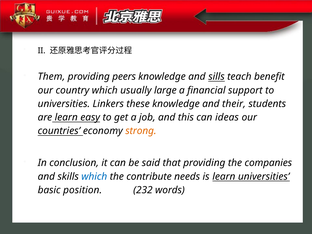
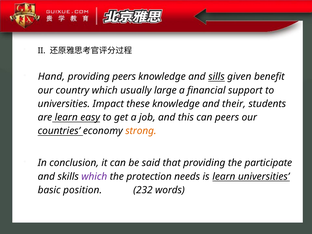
Them: Them -> Hand
teach: teach -> given
Linkers: Linkers -> Impact
can ideas: ideas -> peers
companies: companies -> participate
which at (94, 177) colour: blue -> purple
contribute: contribute -> protection
